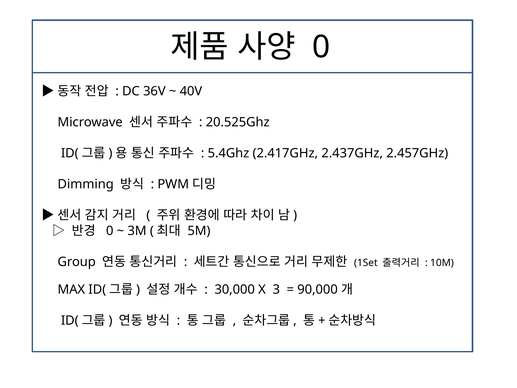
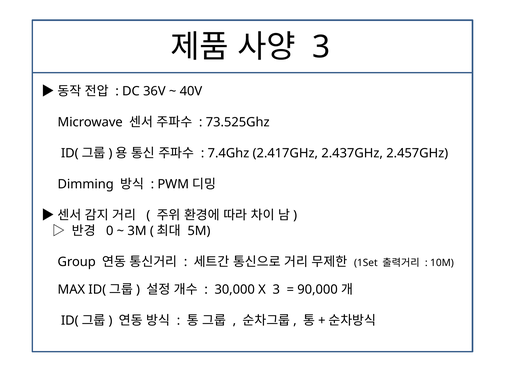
0 at (321, 47): 0 -> 3
20.525Ghz: 20.525Ghz -> 73.525Ghz
5.4Ghz: 5.4Ghz -> 7.4Ghz
